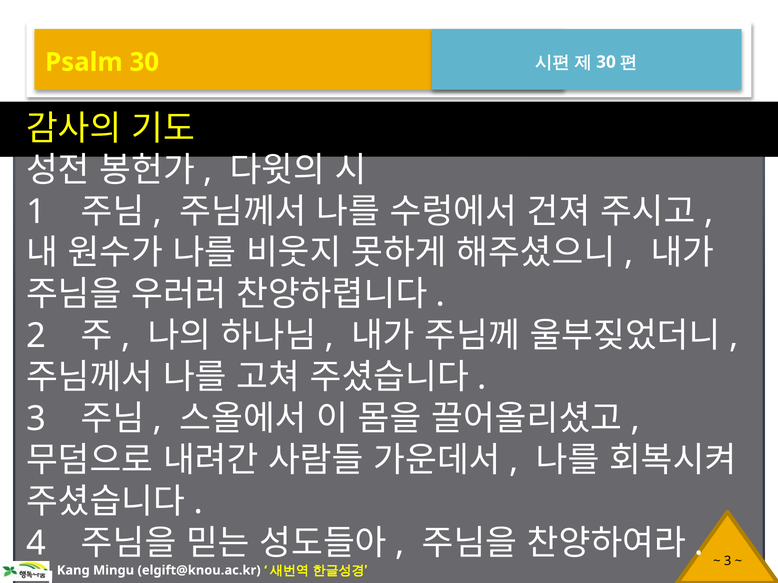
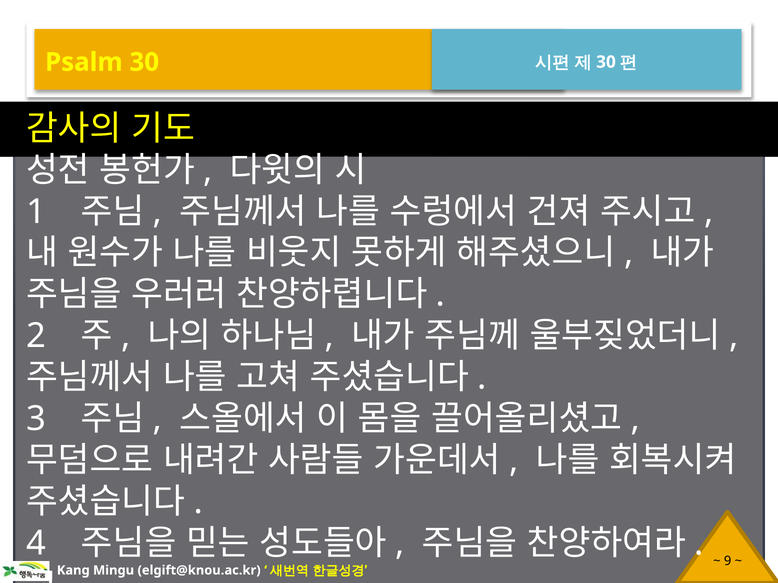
3 at (728, 562): 3 -> 9
